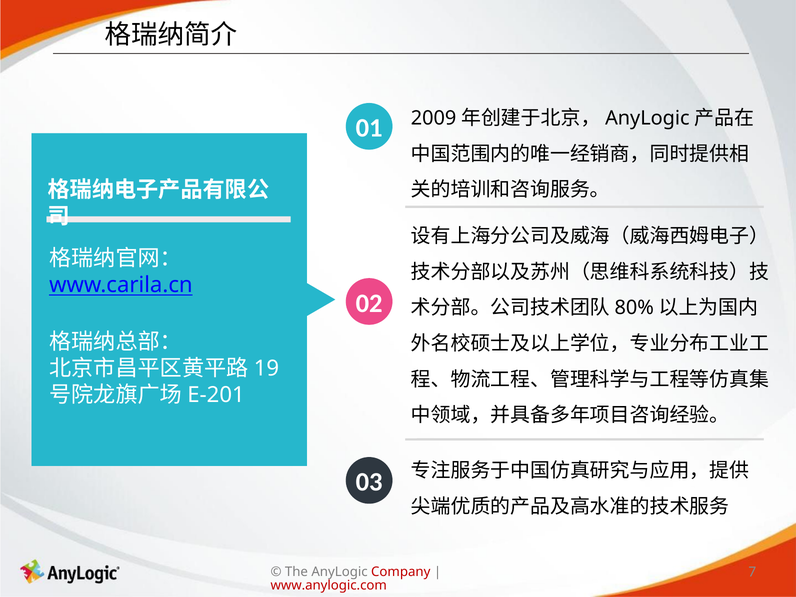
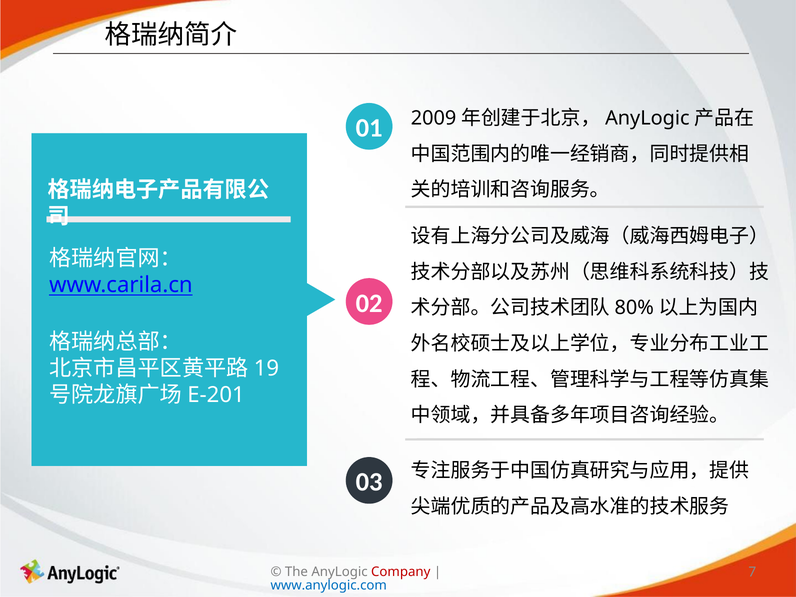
www.anylogic.com colour: red -> blue
